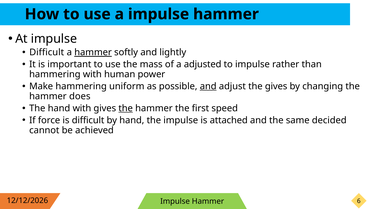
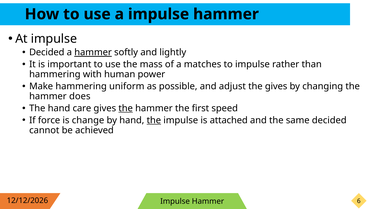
Difficult at (47, 52): Difficult -> Decided
adjusted: adjusted -> matches
and at (208, 86) underline: present -> none
hand with: with -> care
is difficult: difficult -> change
the at (154, 120) underline: none -> present
